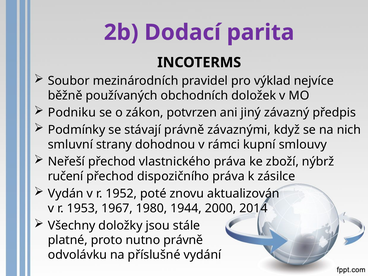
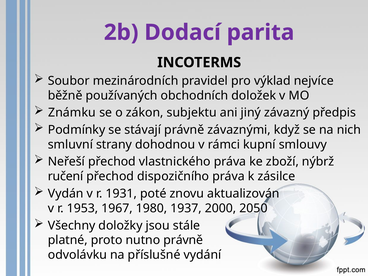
Podniku: Podniku -> Známku
potvrzen: potvrzen -> subjektu
1952: 1952 -> 1931
1944: 1944 -> 1937
2014: 2014 -> 2050
